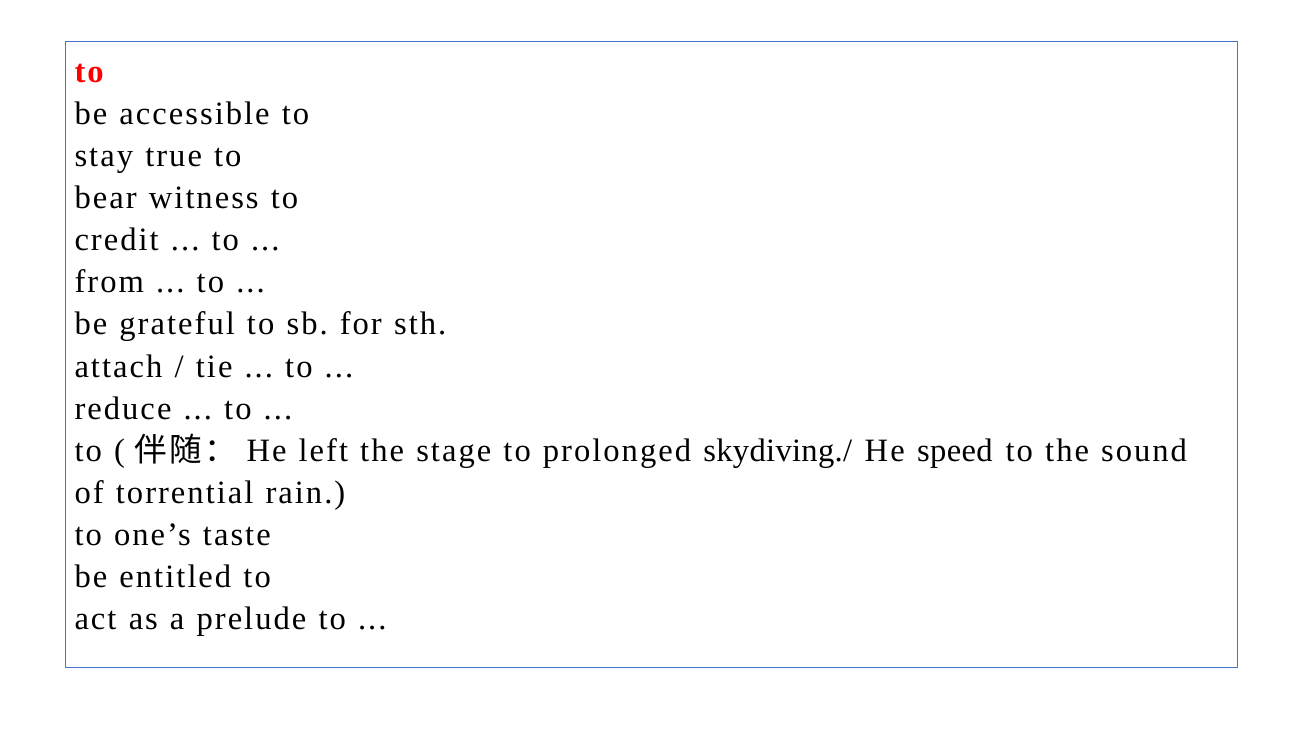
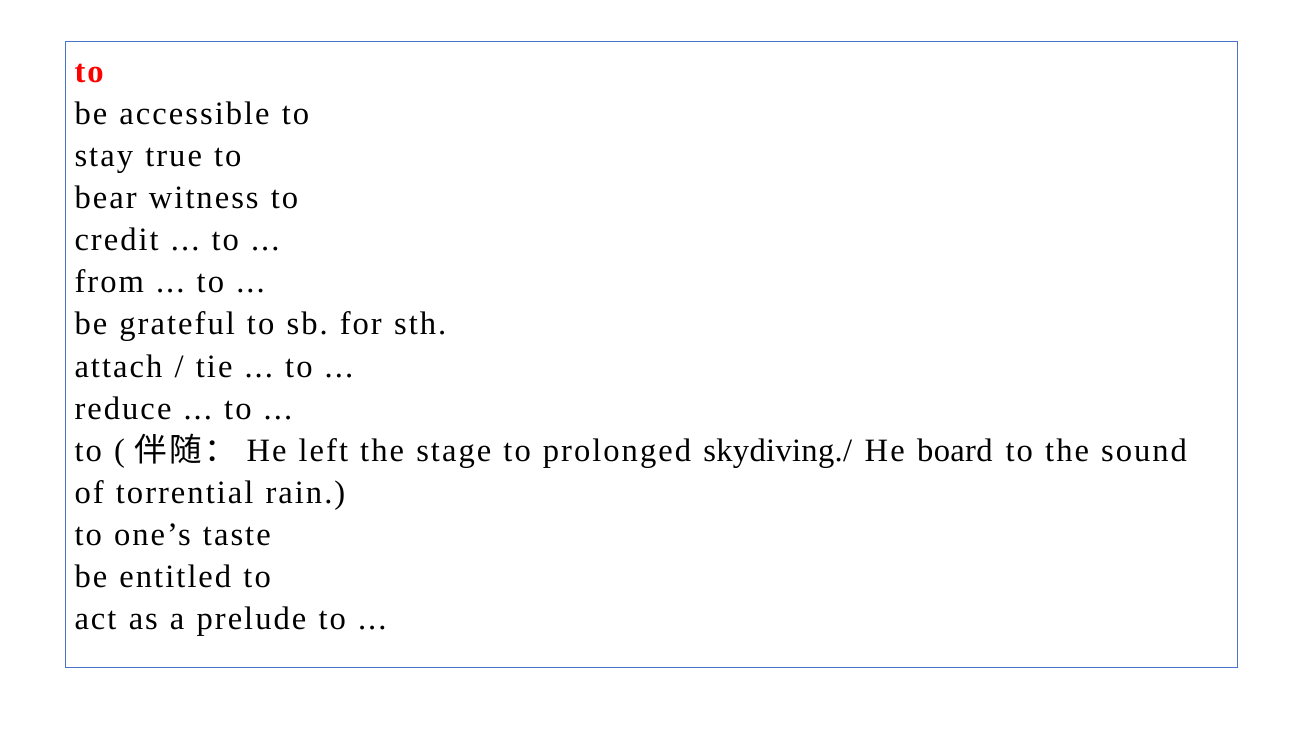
speed: speed -> board
